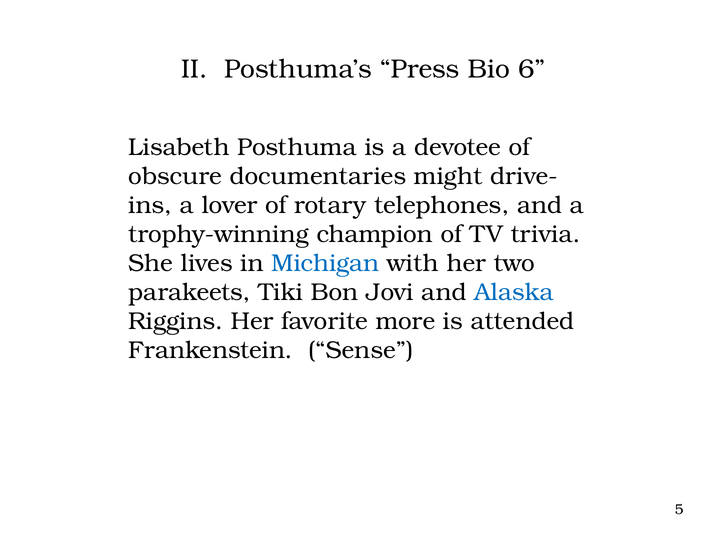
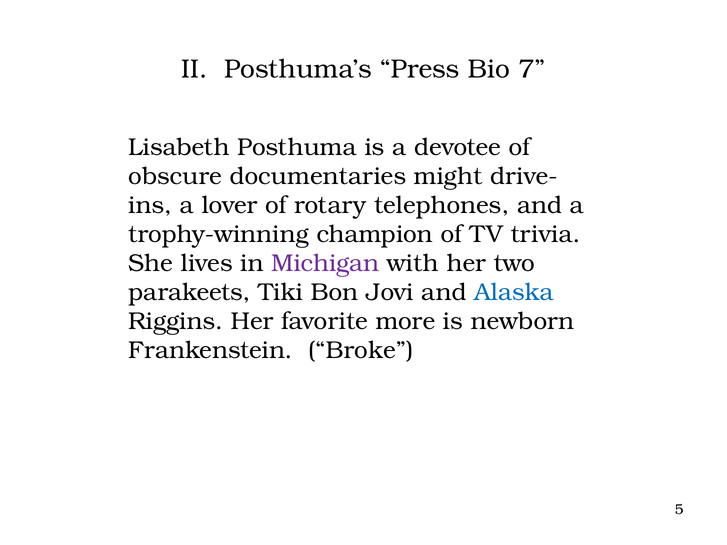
6: 6 -> 7
Michigan colour: blue -> purple
attended: attended -> newborn
Sense: Sense -> Broke
